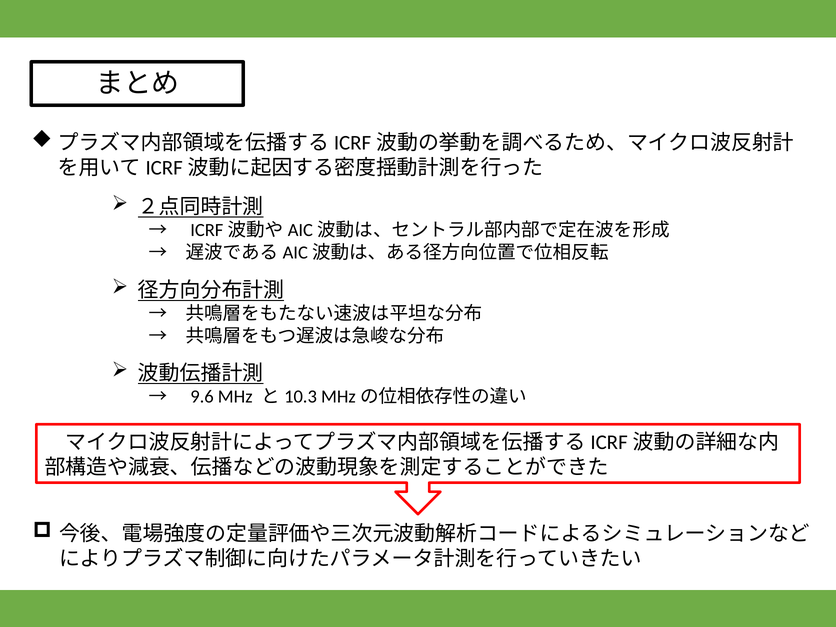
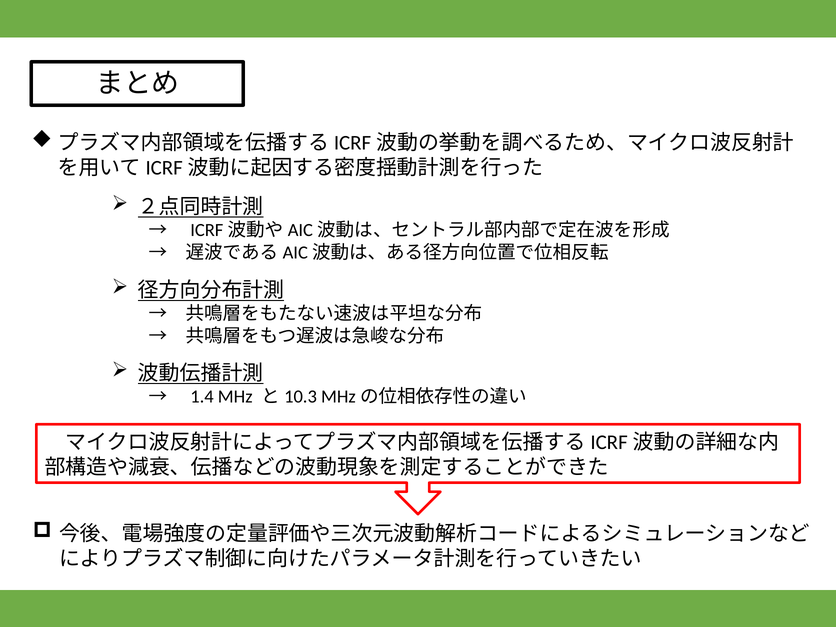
9.6: 9.6 -> 1.4
